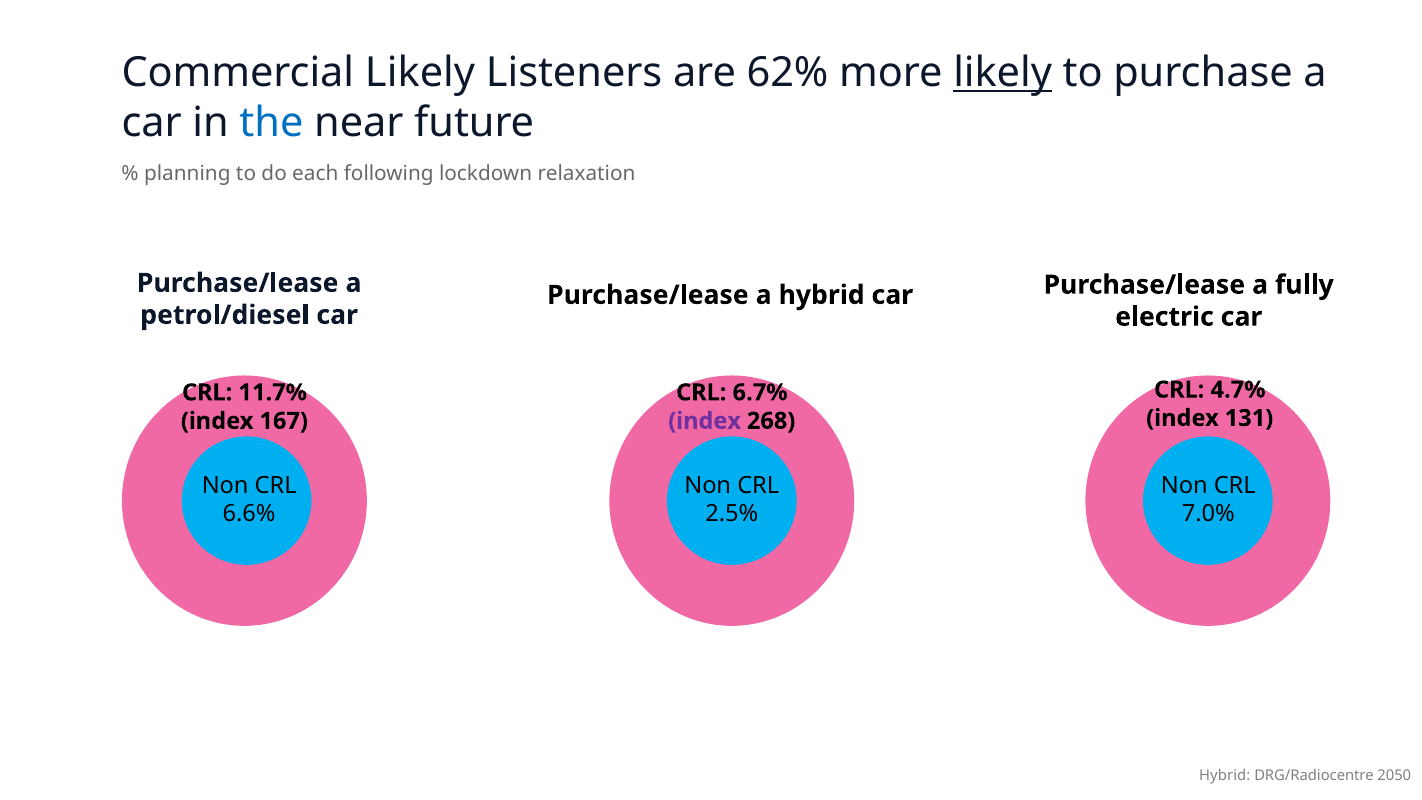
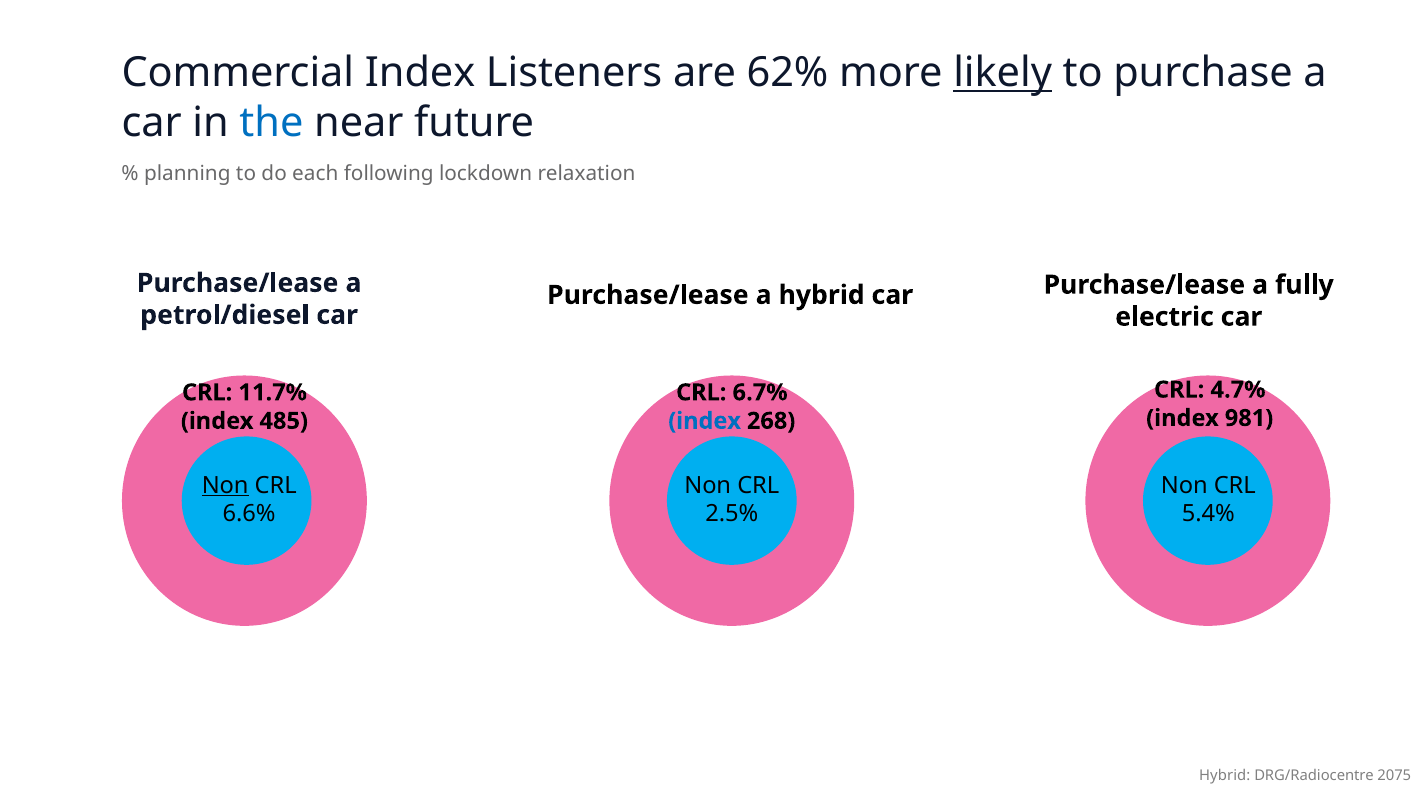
Commercial Likely: Likely -> Index
131: 131 -> 981
167: 167 -> 485
index at (705, 421) colour: purple -> blue
Non at (225, 485) underline: none -> present
7.0%: 7.0% -> 5.4%
2050: 2050 -> 2075
